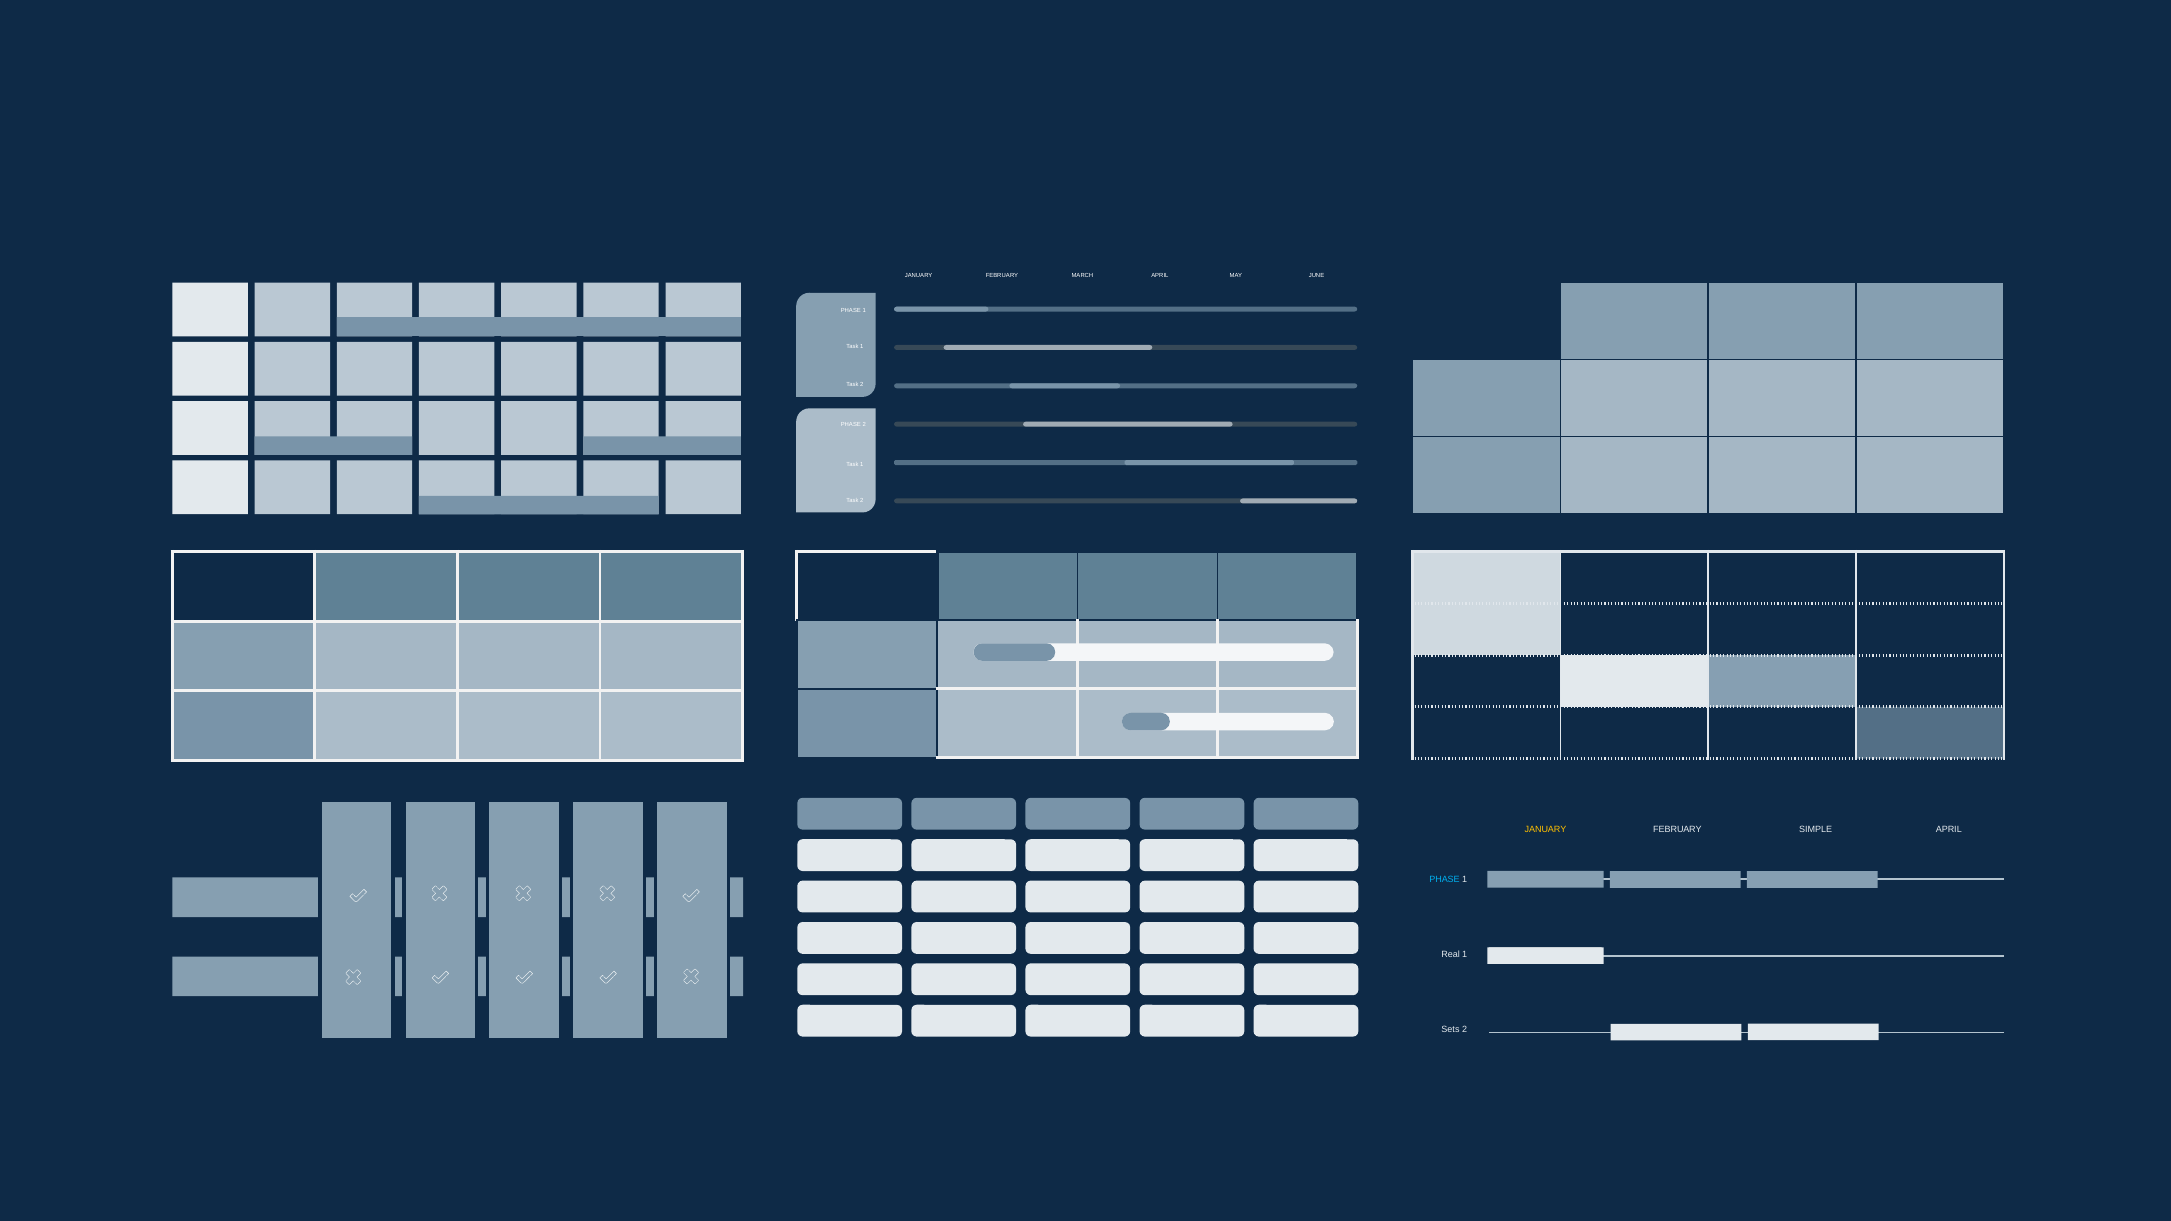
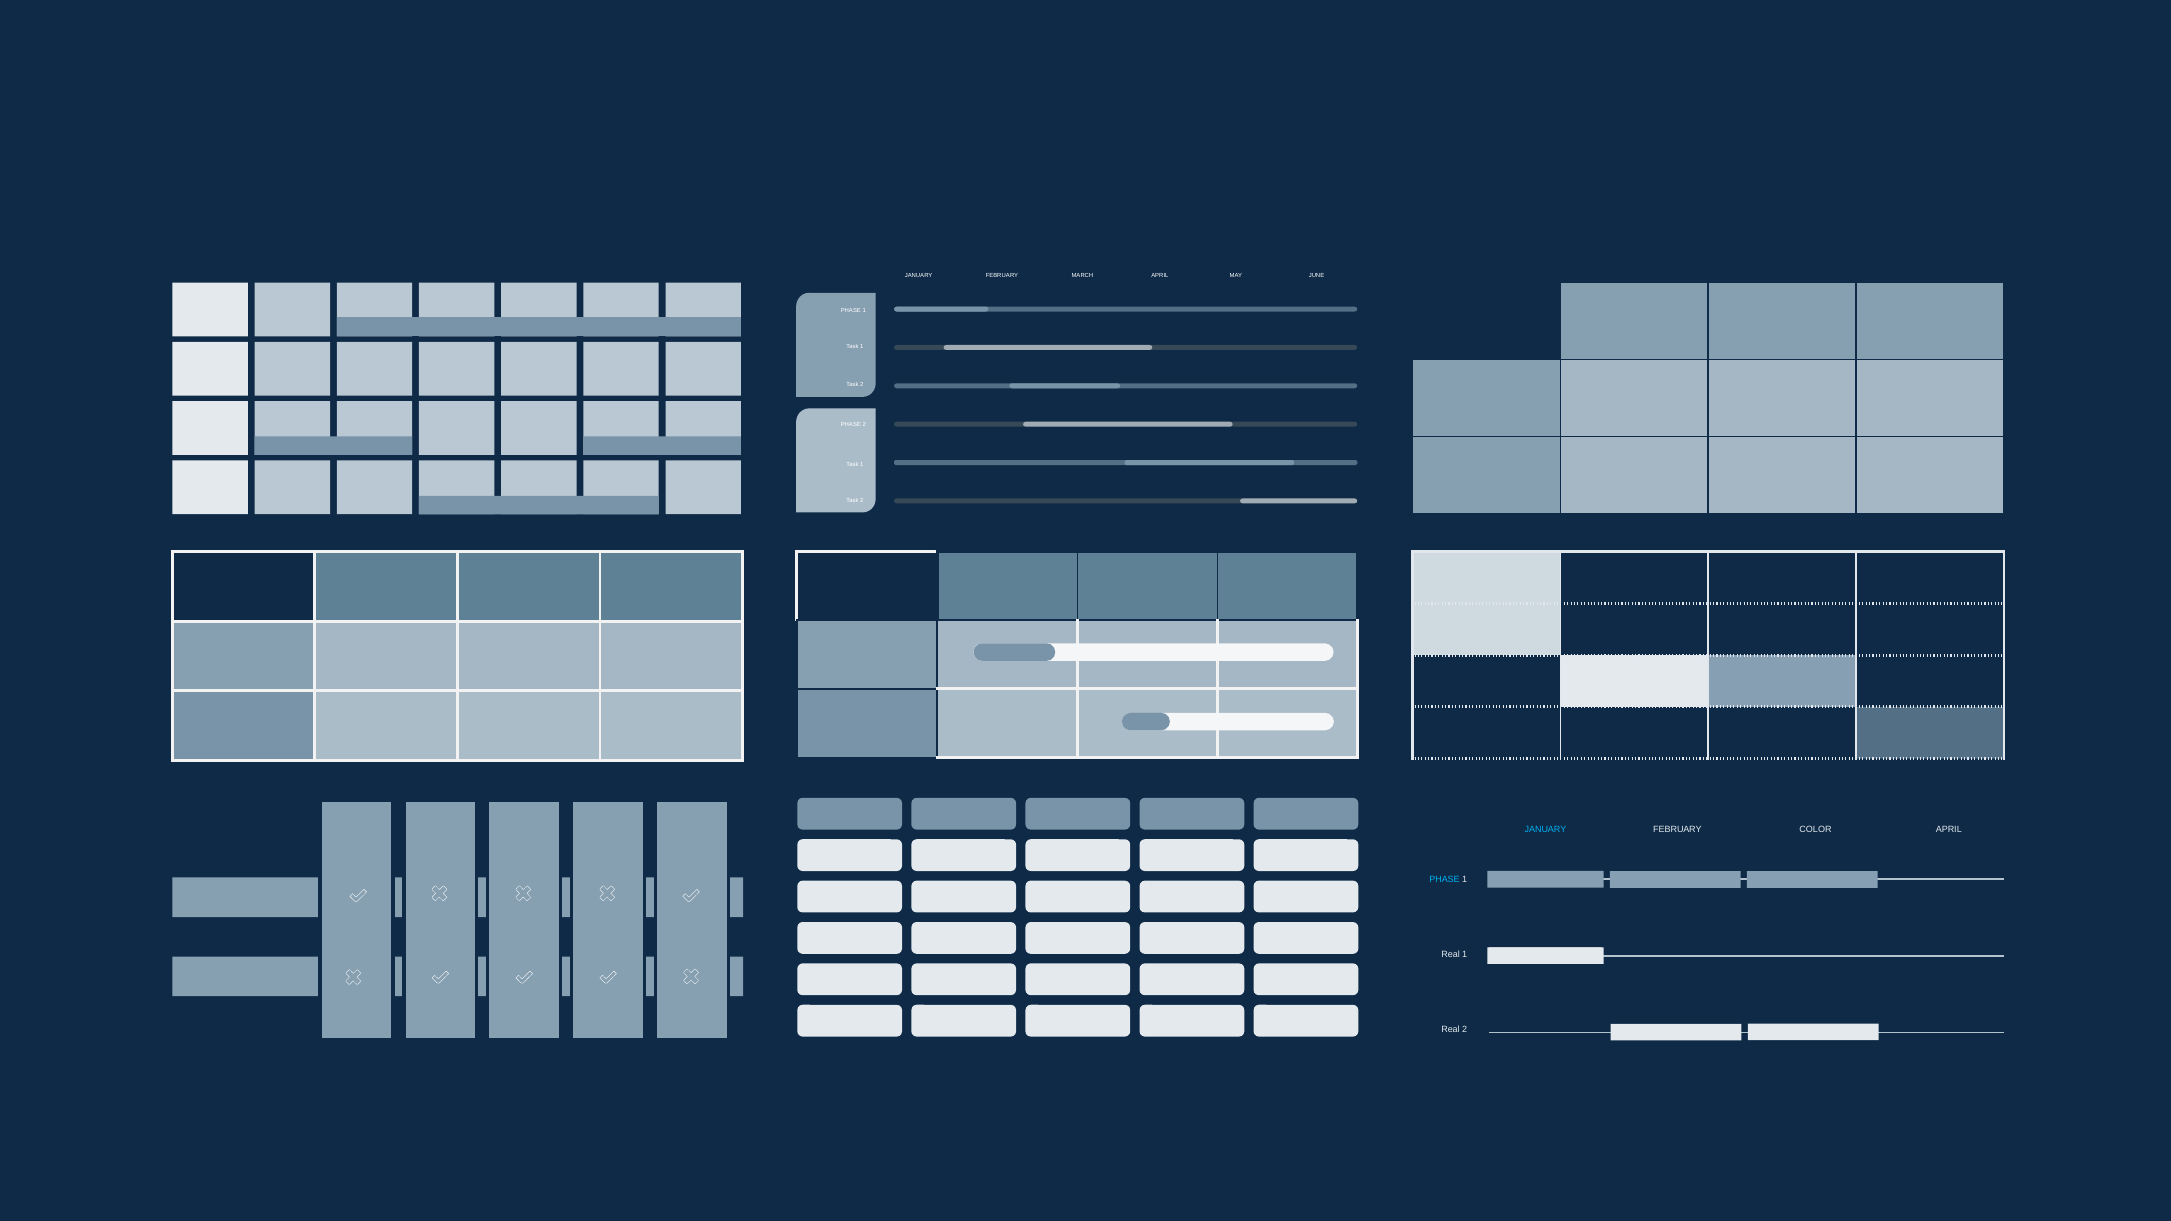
JANUARY at (1546, 830) colour: yellow -> light blue
SIMPLE: SIMPLE -> COLOR
Sets at (1450, 1030): Sets -> Real
